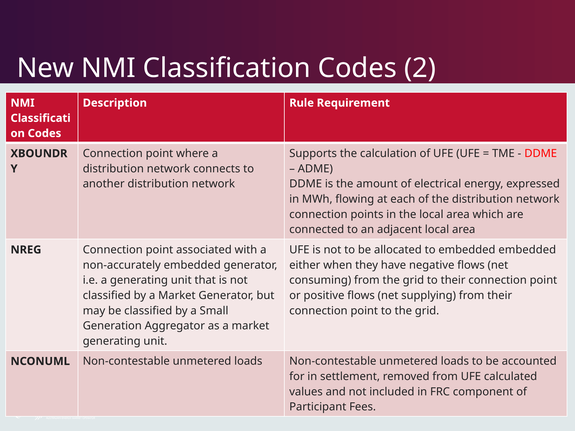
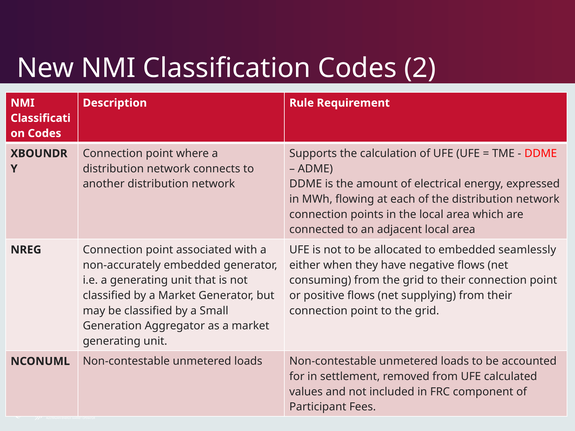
embedded embedded: embedded -> seamlessly
